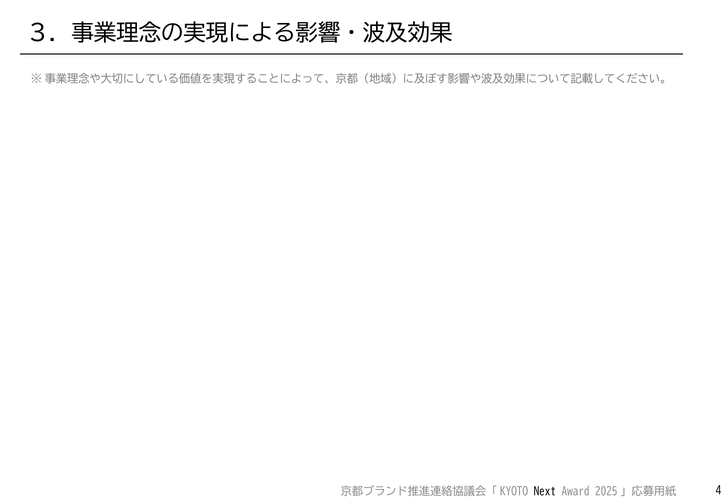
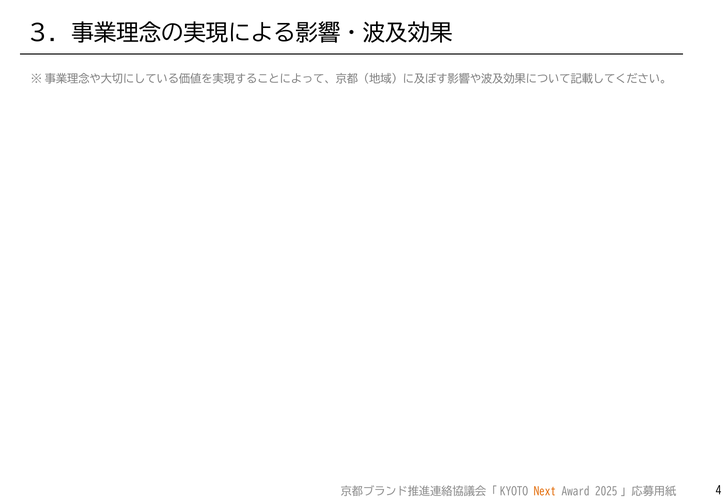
Next colour: black -> orange
